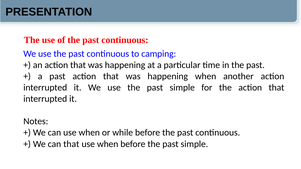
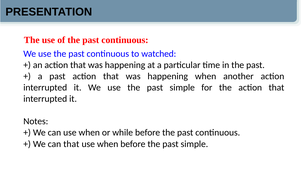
camping: camping -> watched
